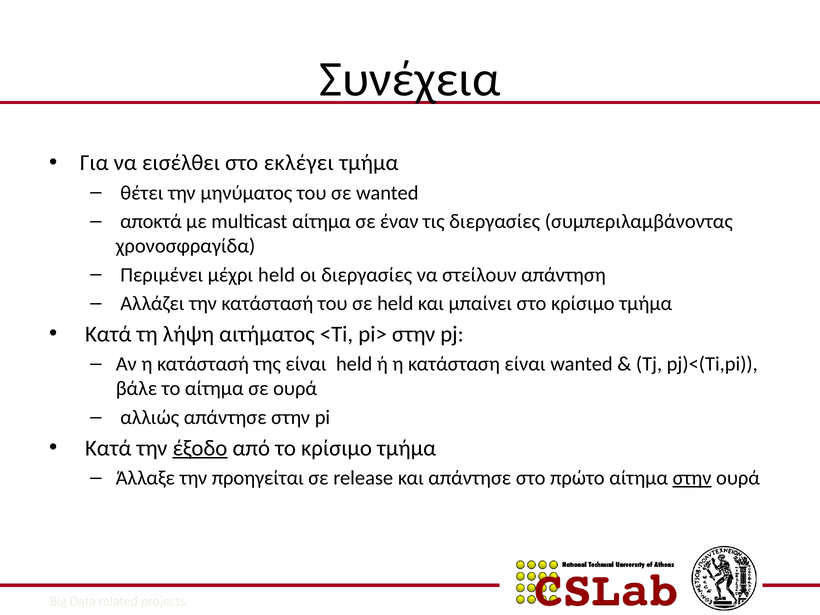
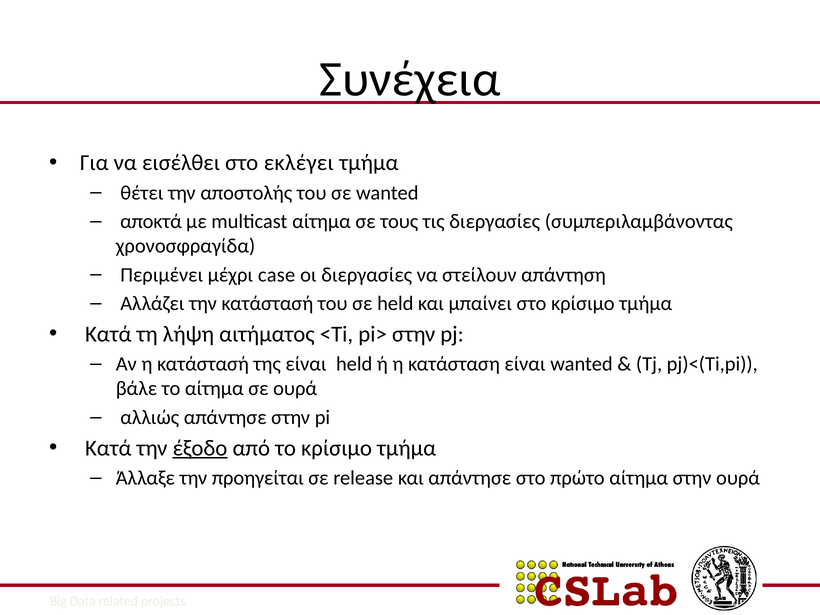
μηνύματος: μηνύματος -> αποστολής
έναν: έναν -> τους
μέχρι held: held -> case
στην at (692, 478) underline: present -> none
